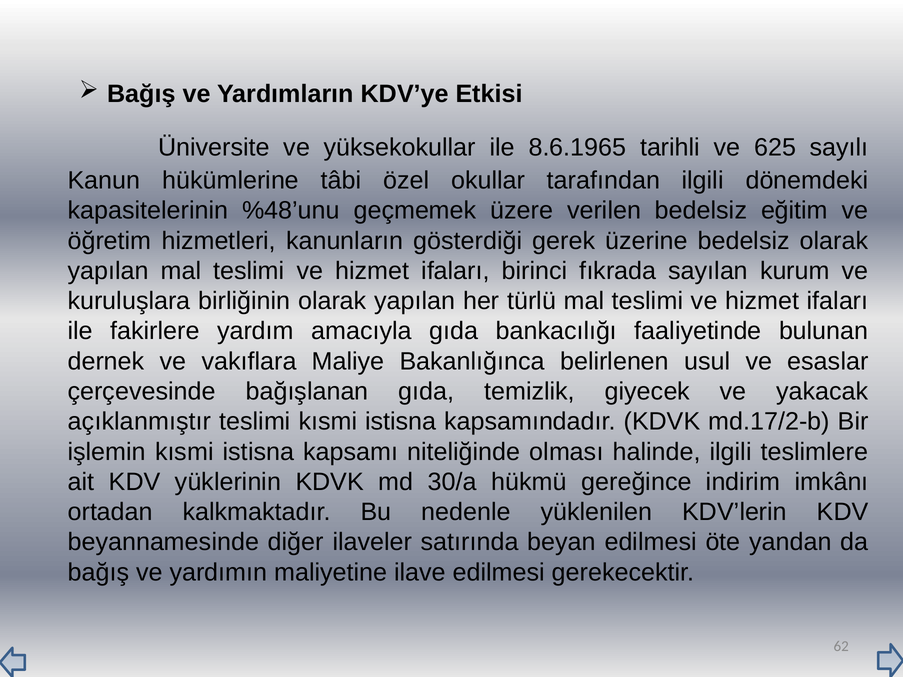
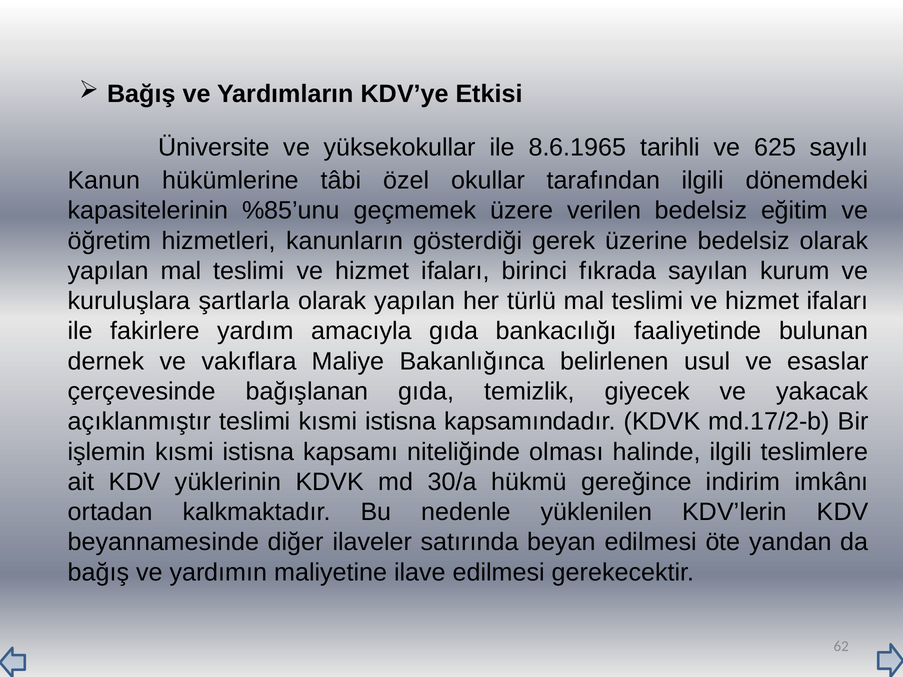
%48’unu: %48’unu -> %85’unu
birliğinin: birliğinin -> şartlarla
